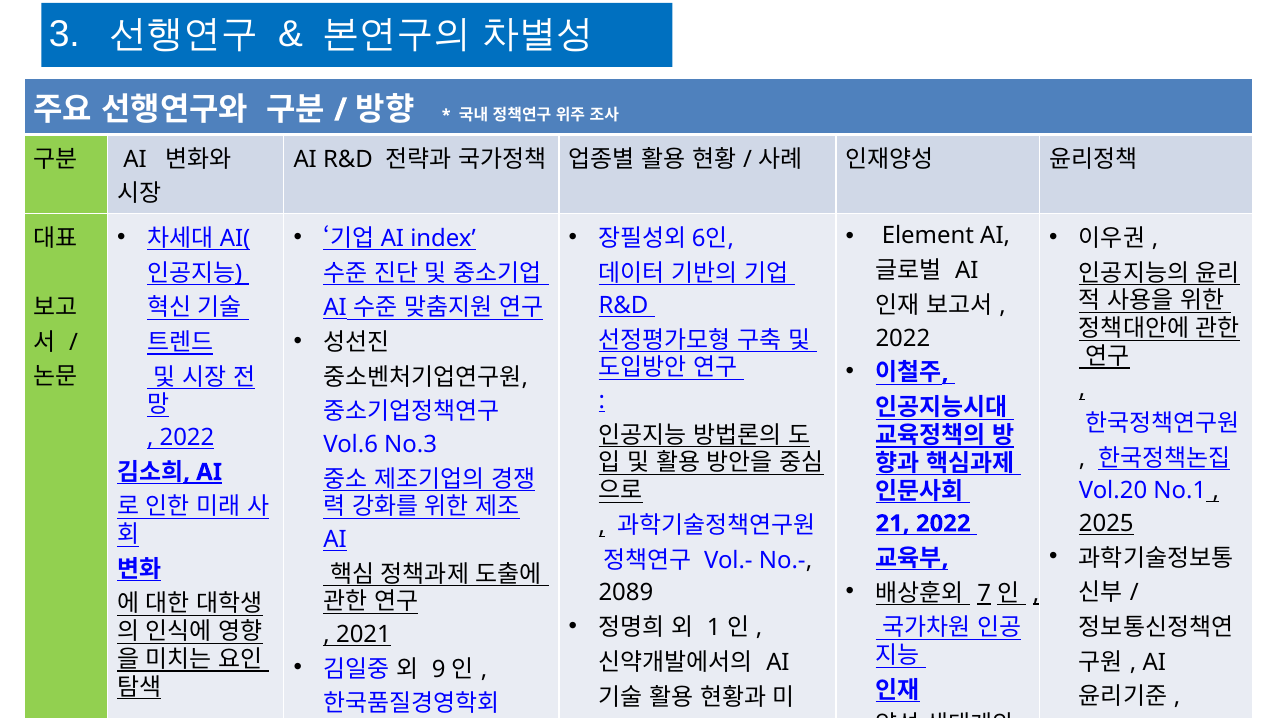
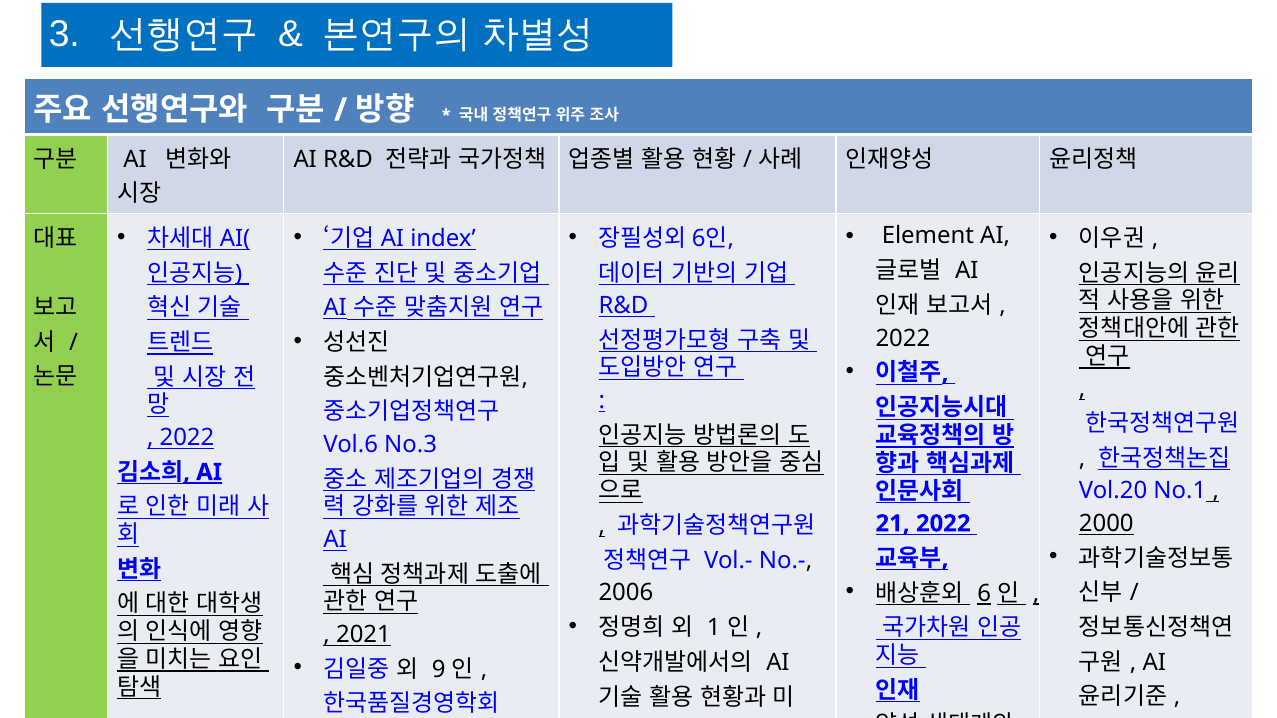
2025: 2025 -> 2000
7: 7 -> 6
2089: 2089 -> 2006
